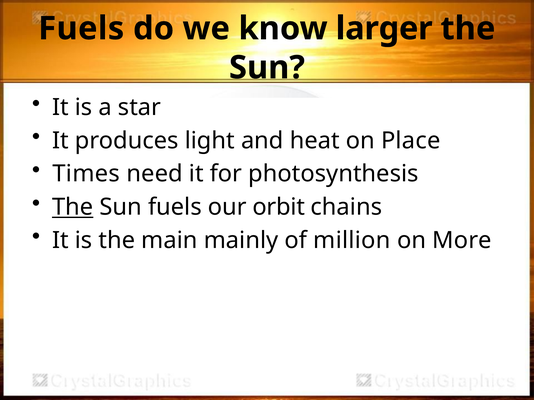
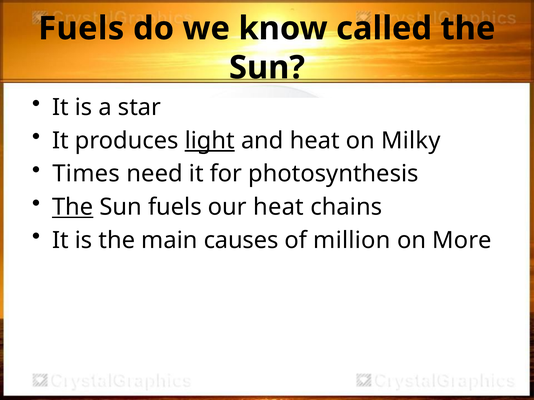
larger: larger -> called
light underline: none -> present
Place: Place -> Milky
our orbit: orbit -> heat
mainly: mainly -> causes
